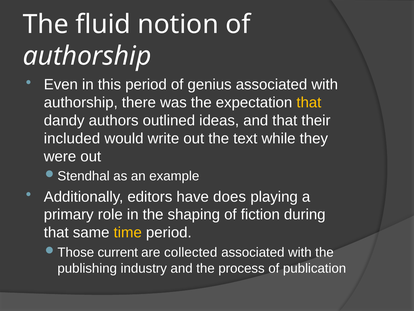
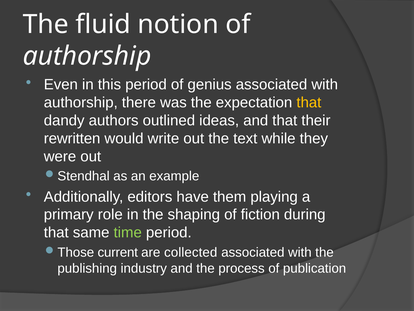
included: included -> rewritten
does: does -> them
time colour: yellow -> light green
